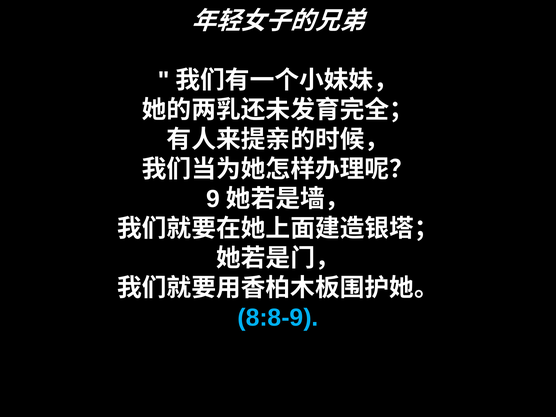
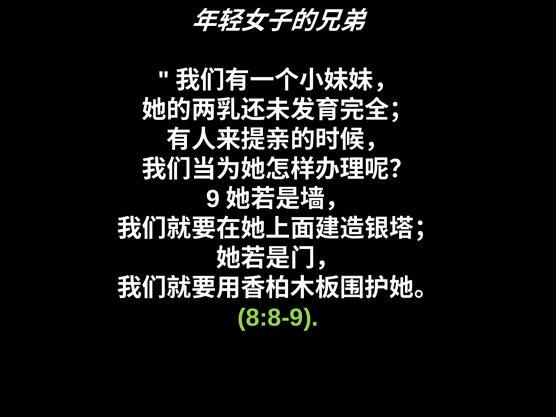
8:8-9 colour: light blue -> light green
